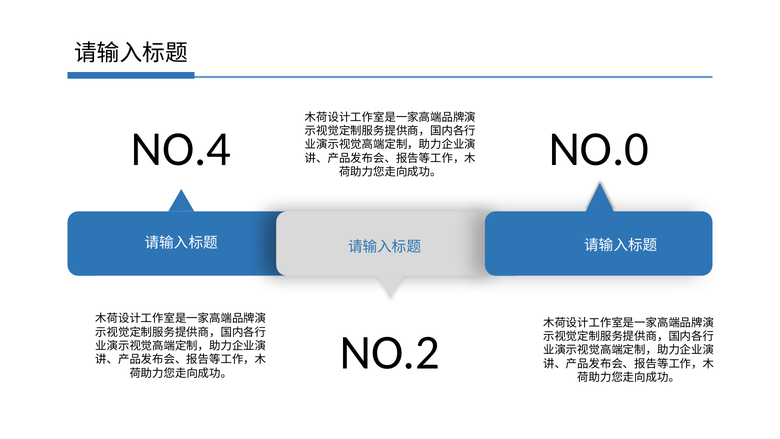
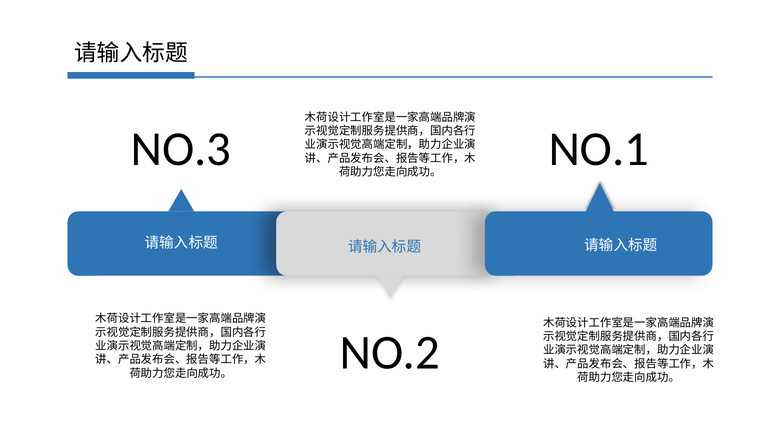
NO.0: NO.0 -> NO.1
NO.4: NO.4 -> NO.3
